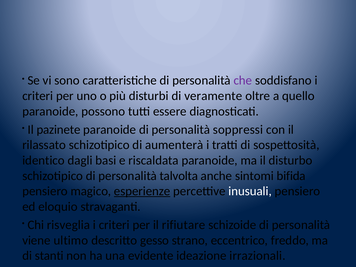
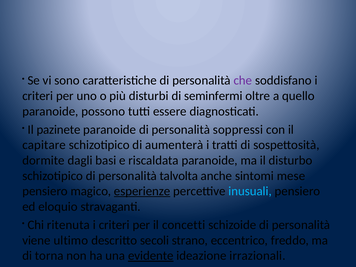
veramente: veramente -> seminfermi
rilassato: rilassato -> capitare
identico: identico -> dormite
bifida: bifida -> mese
inusuali colour: white -> light blue
risveglia: risveglia -> ritenuta
rifiutare: rifiutare -> concetti
gesso: gesso -> secoli
stanti: stanti -> torna
evidente underline: none -> present
